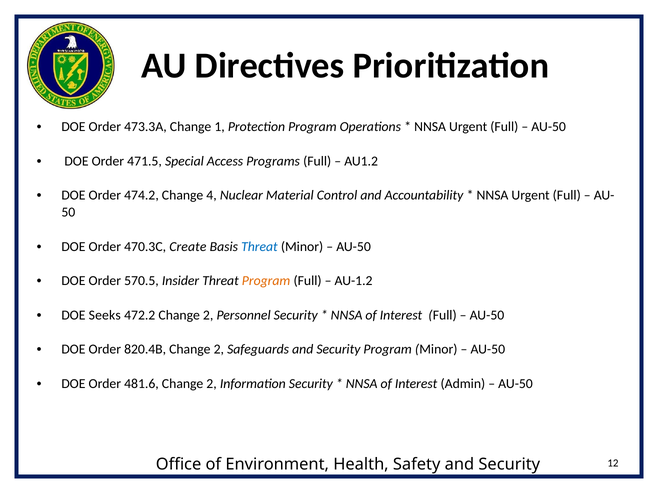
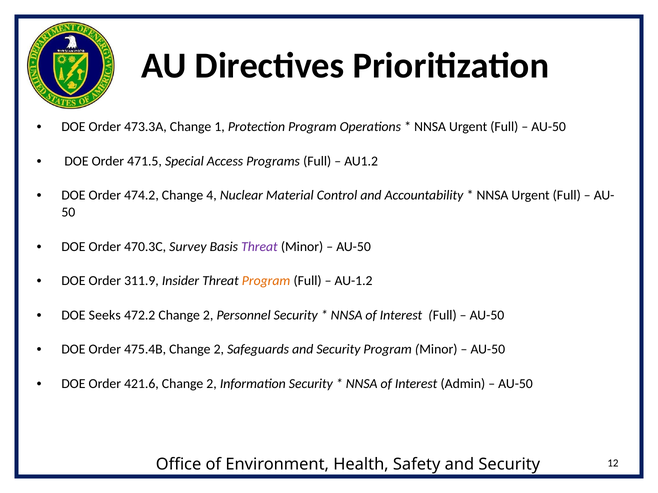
Create: Create -> Survey
Threat at (259, 247) colour: blue -> purple
570.5: 570.5 -> 311.9
820.4B: 820.4B -> 475.4B
481.6: 481.6 -> 421.6
